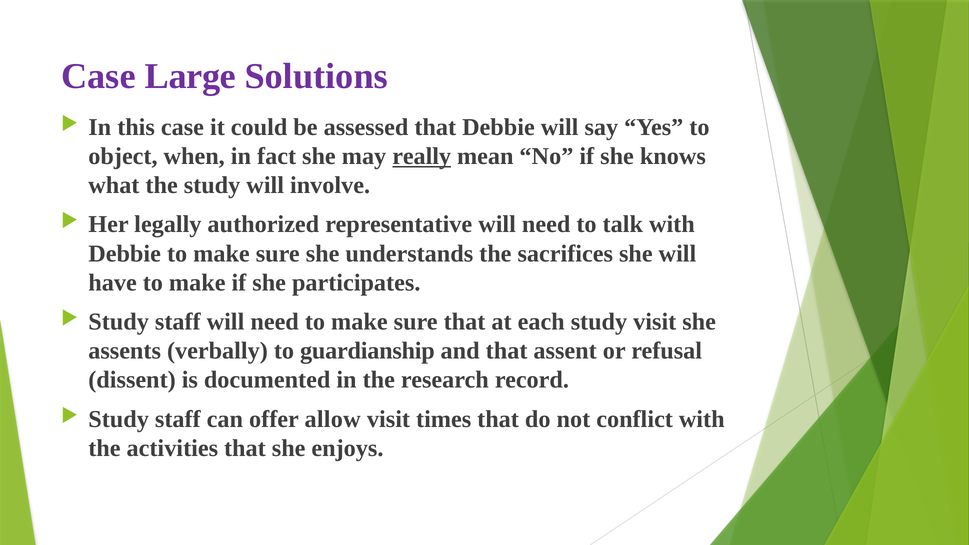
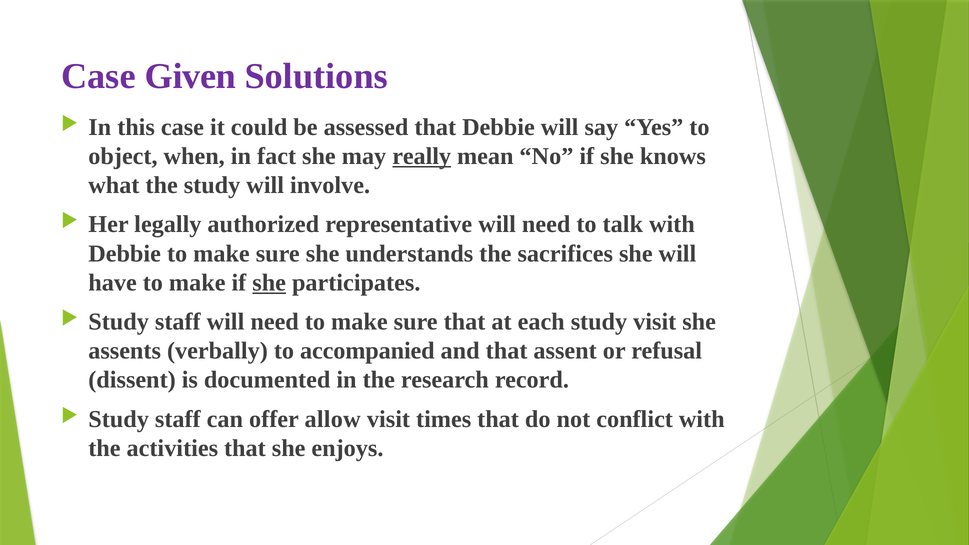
Large: Large -> Given
she at (269, 283) underline: none -> present
guardianship: guardianship -> accompanied
